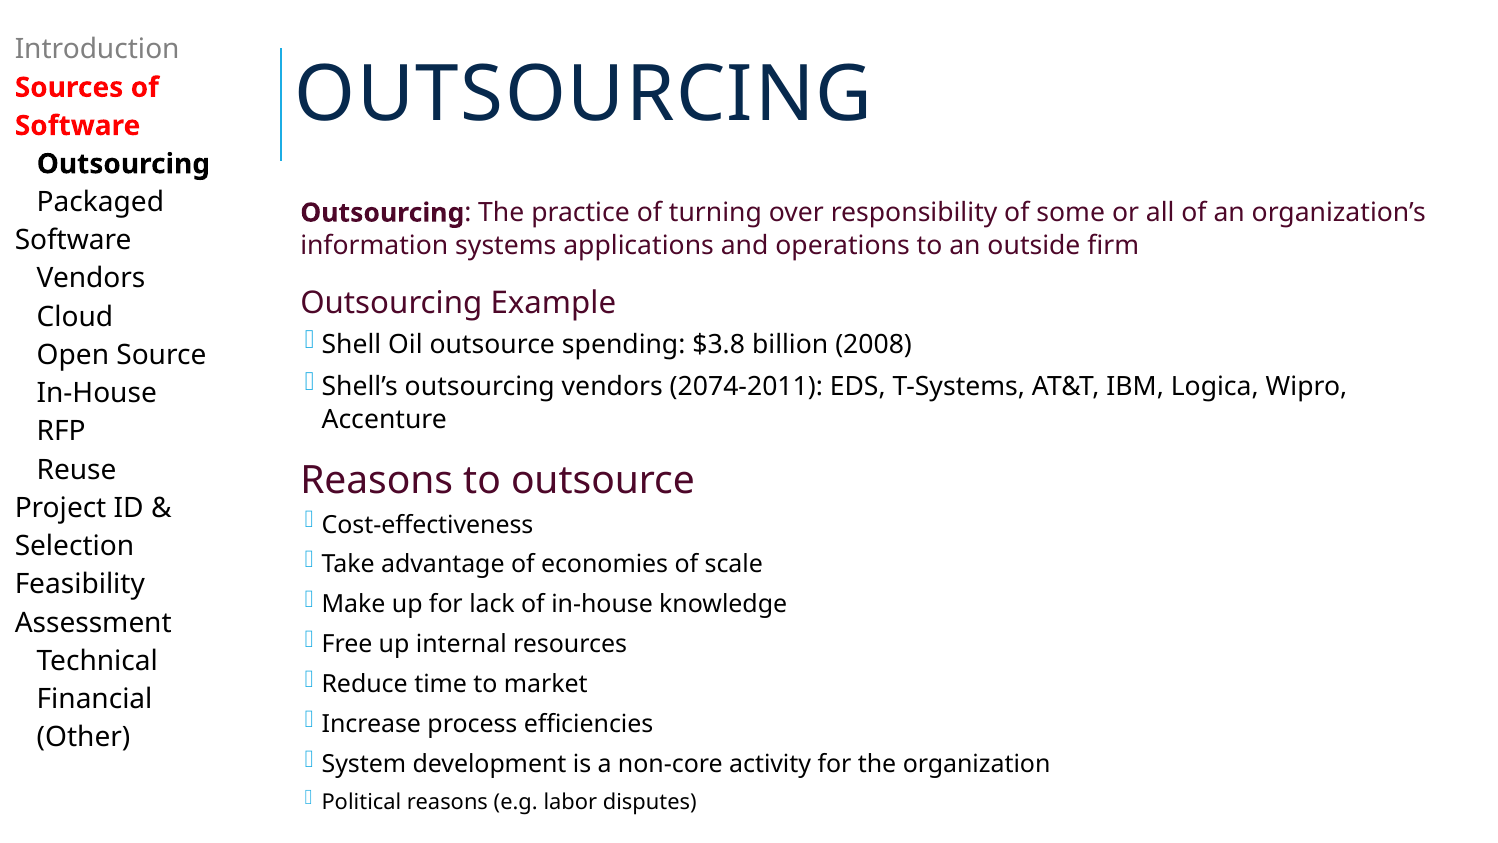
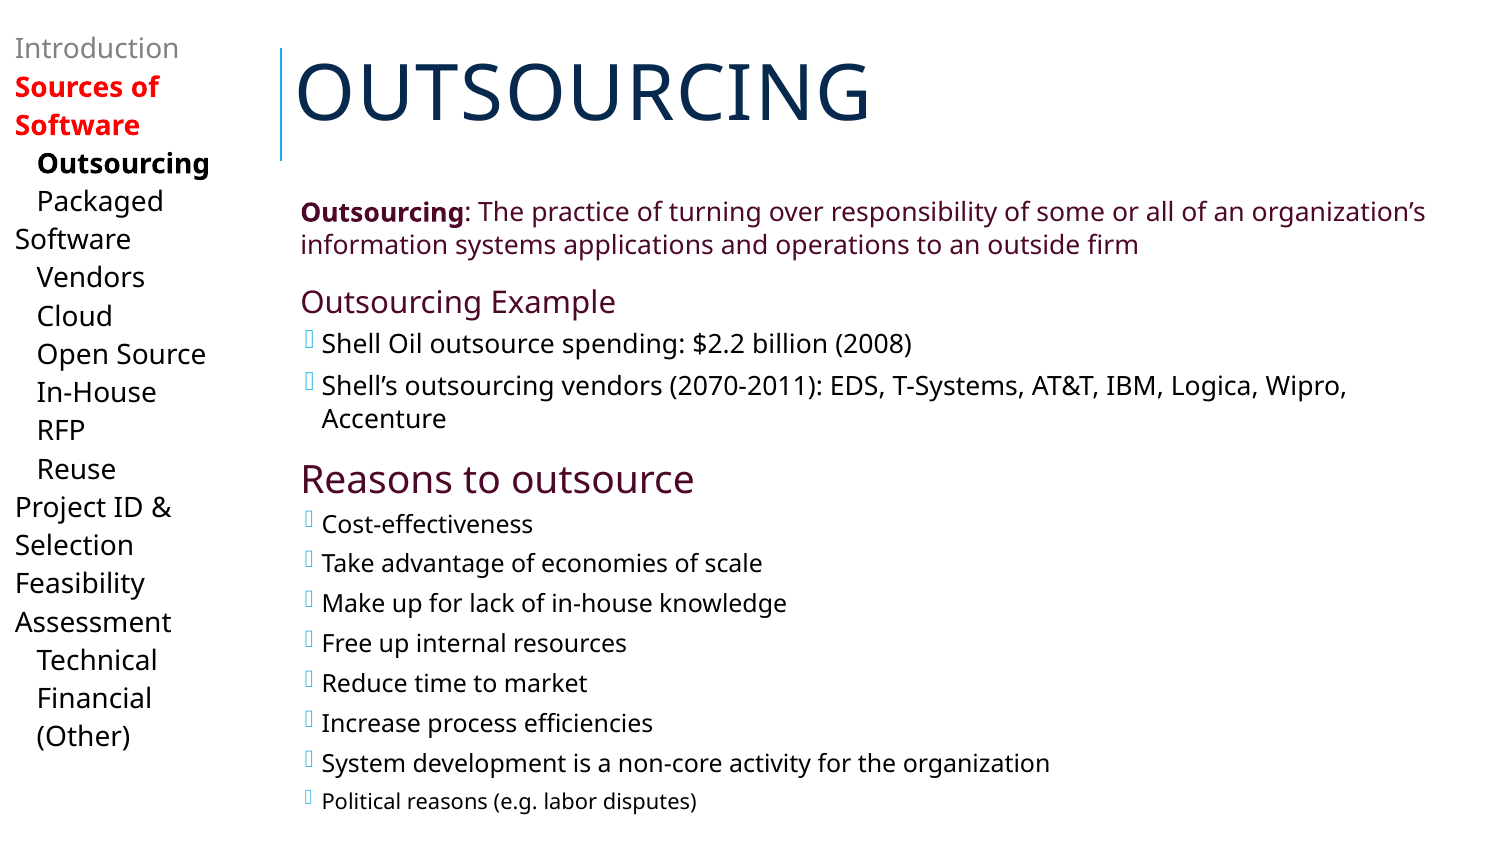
$3.8: $3.8 -> $2.2
2074-2011: 2074-2011 -> 2070-2011
